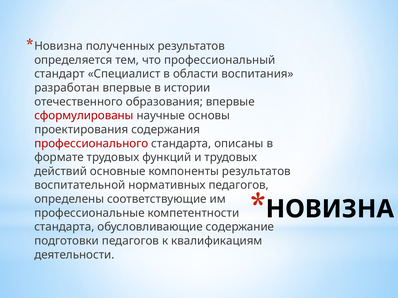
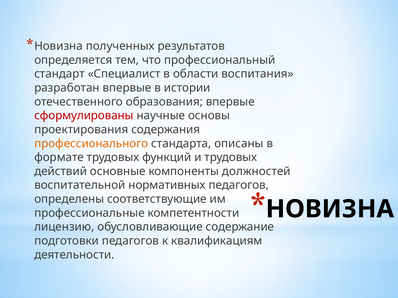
профессионального colour: red -> orange
компоненты результатов: результатов -> должностей
стандарта at (64, 227): стандарта -> лицензию
